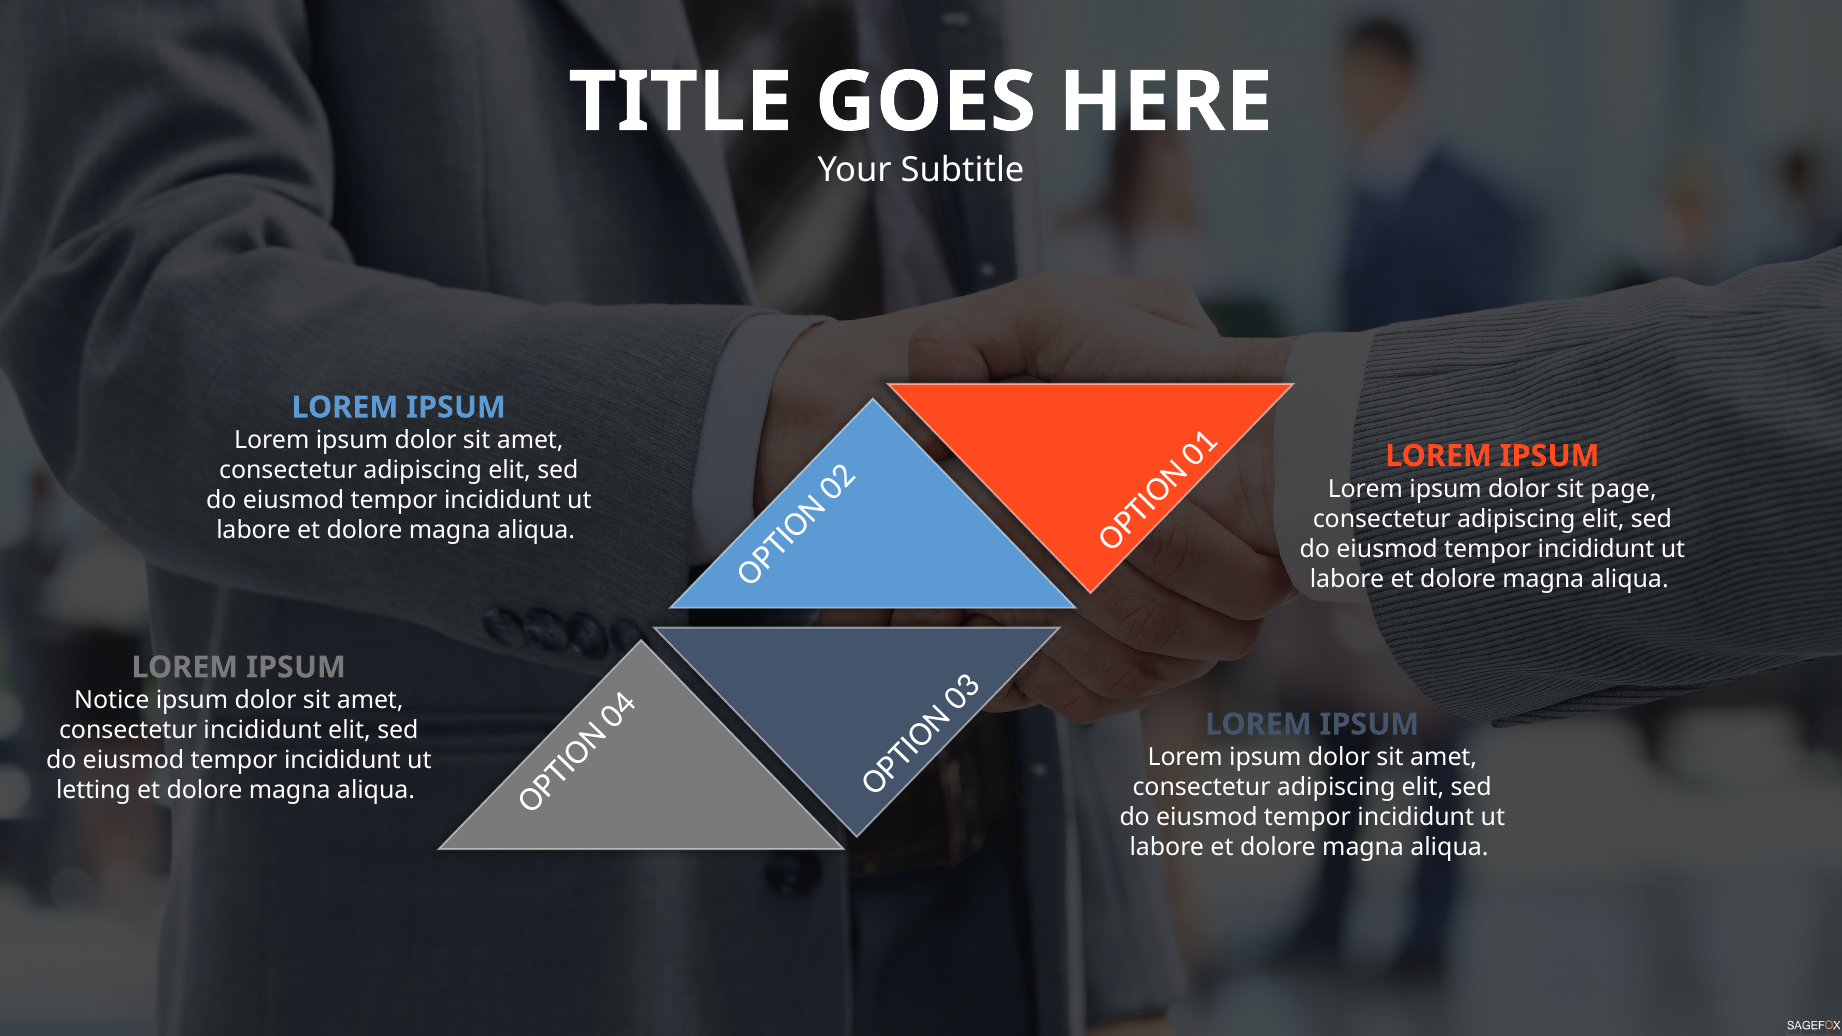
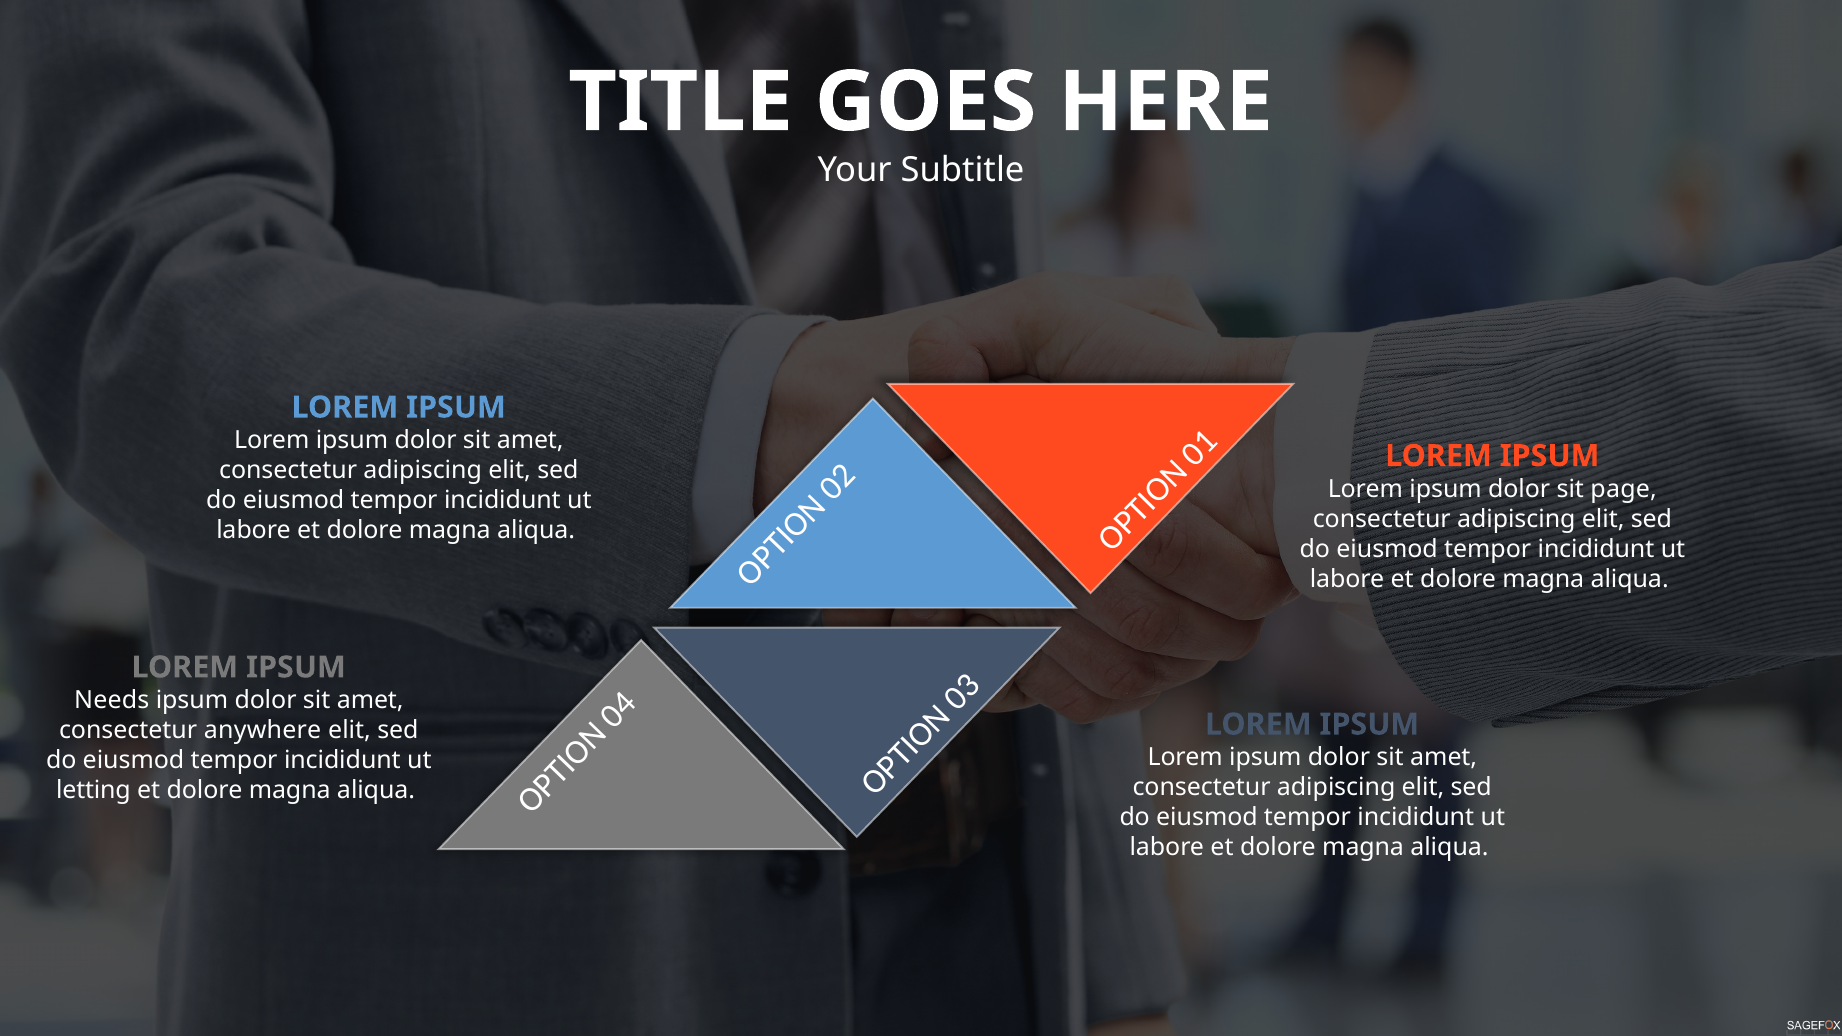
Notice: Notice -> Needs
consectetur incididunt: incididunt -> anywhere
